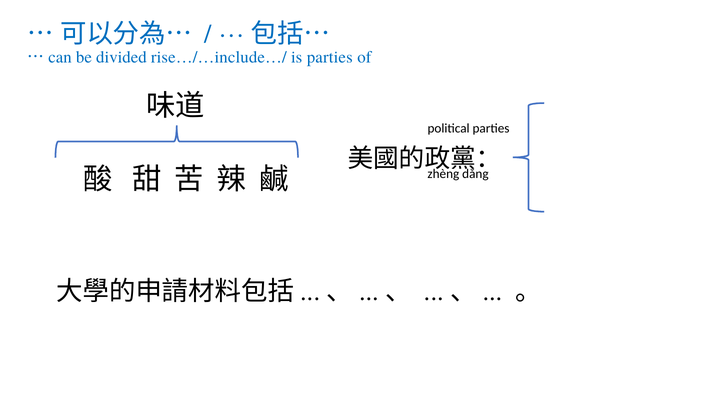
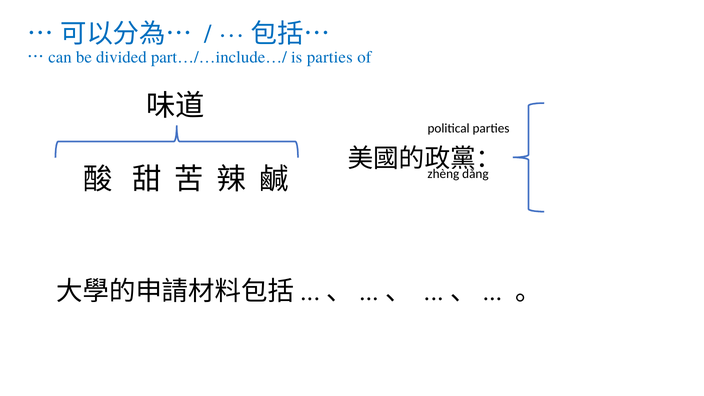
rise…/…include…/: rise…/…include…/ -> part…/…include…/
